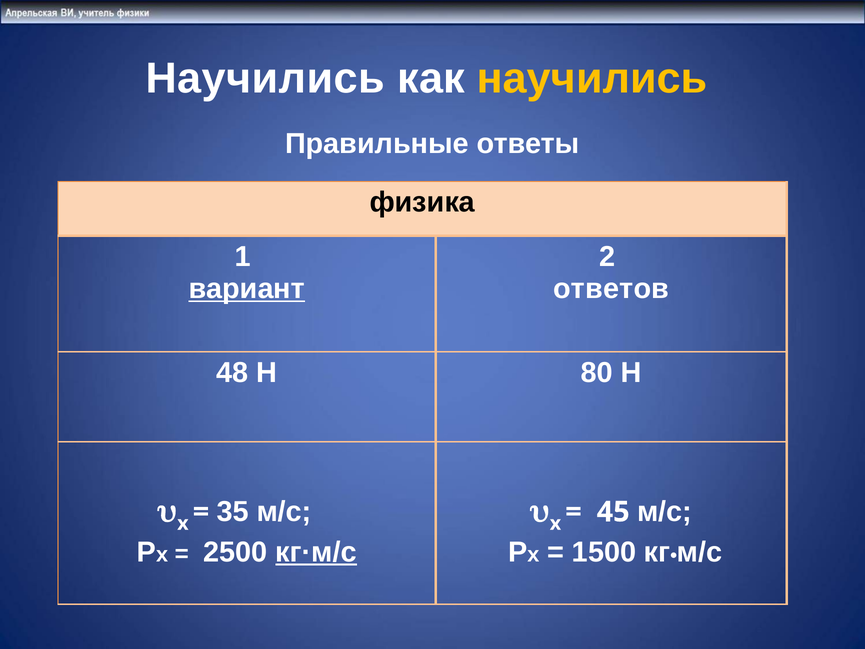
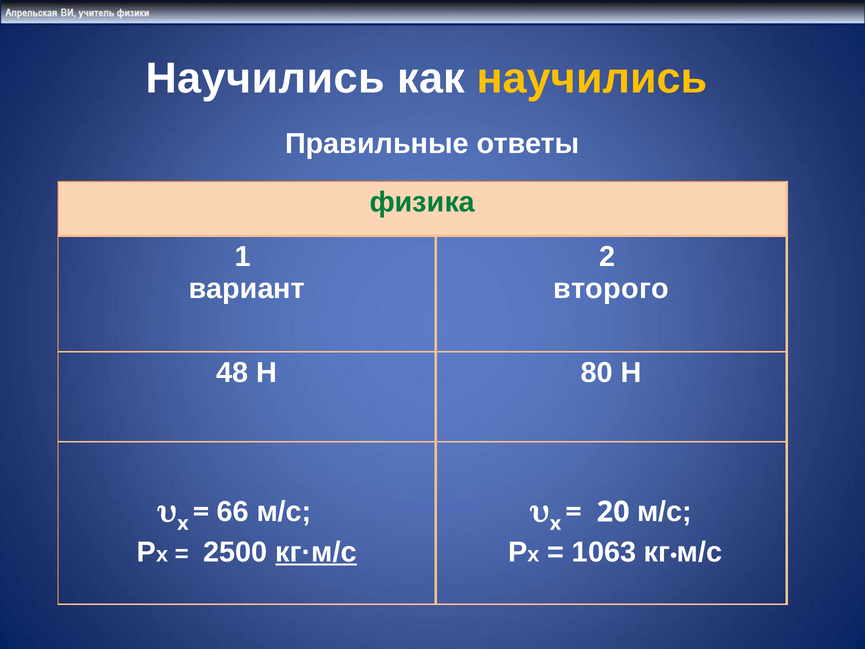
физика colour: black -> green
вариант underline: present -> none
ответов: ответов -> второго
35: 35 -> 66
45: 45 -> 20
1500: 1500 -> 1063
